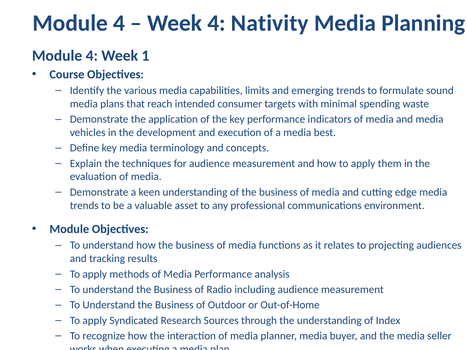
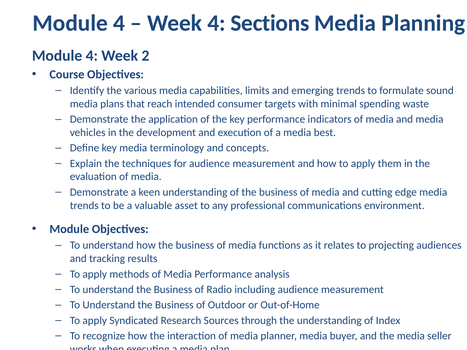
Nativity: Nativity -> Sections
1: 1 -> 2
